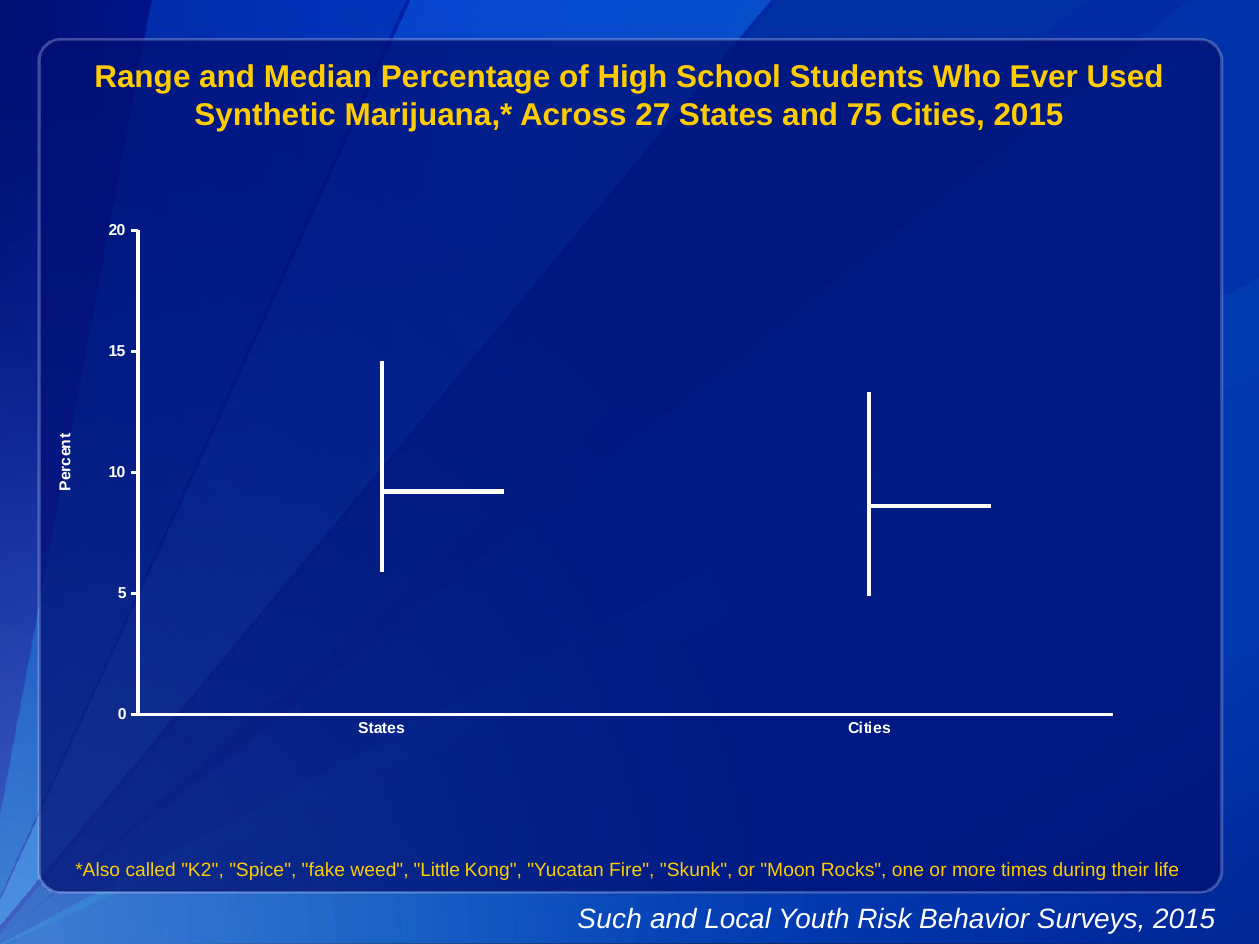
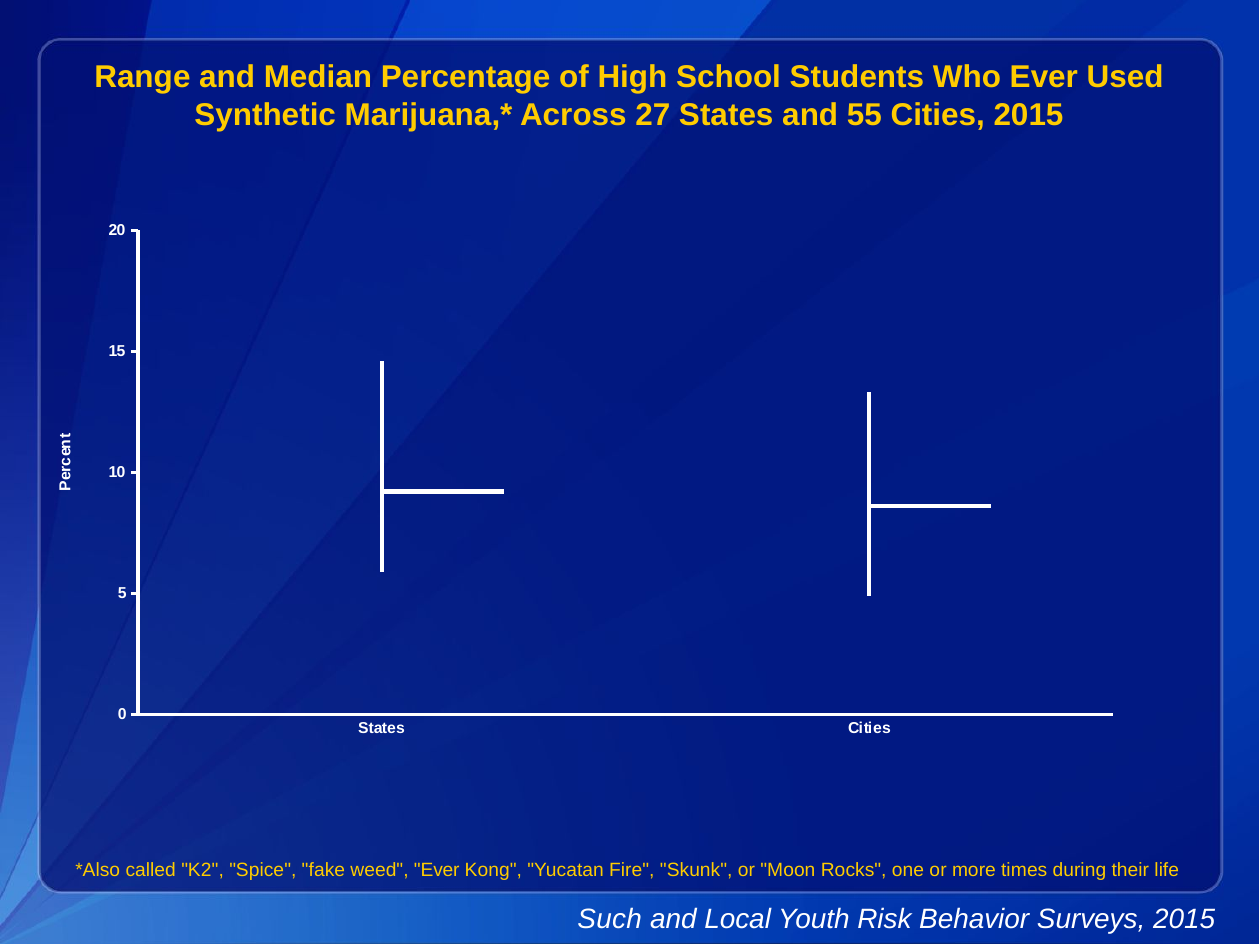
75: 75 -> 55
weed Little: Little -> Ever
